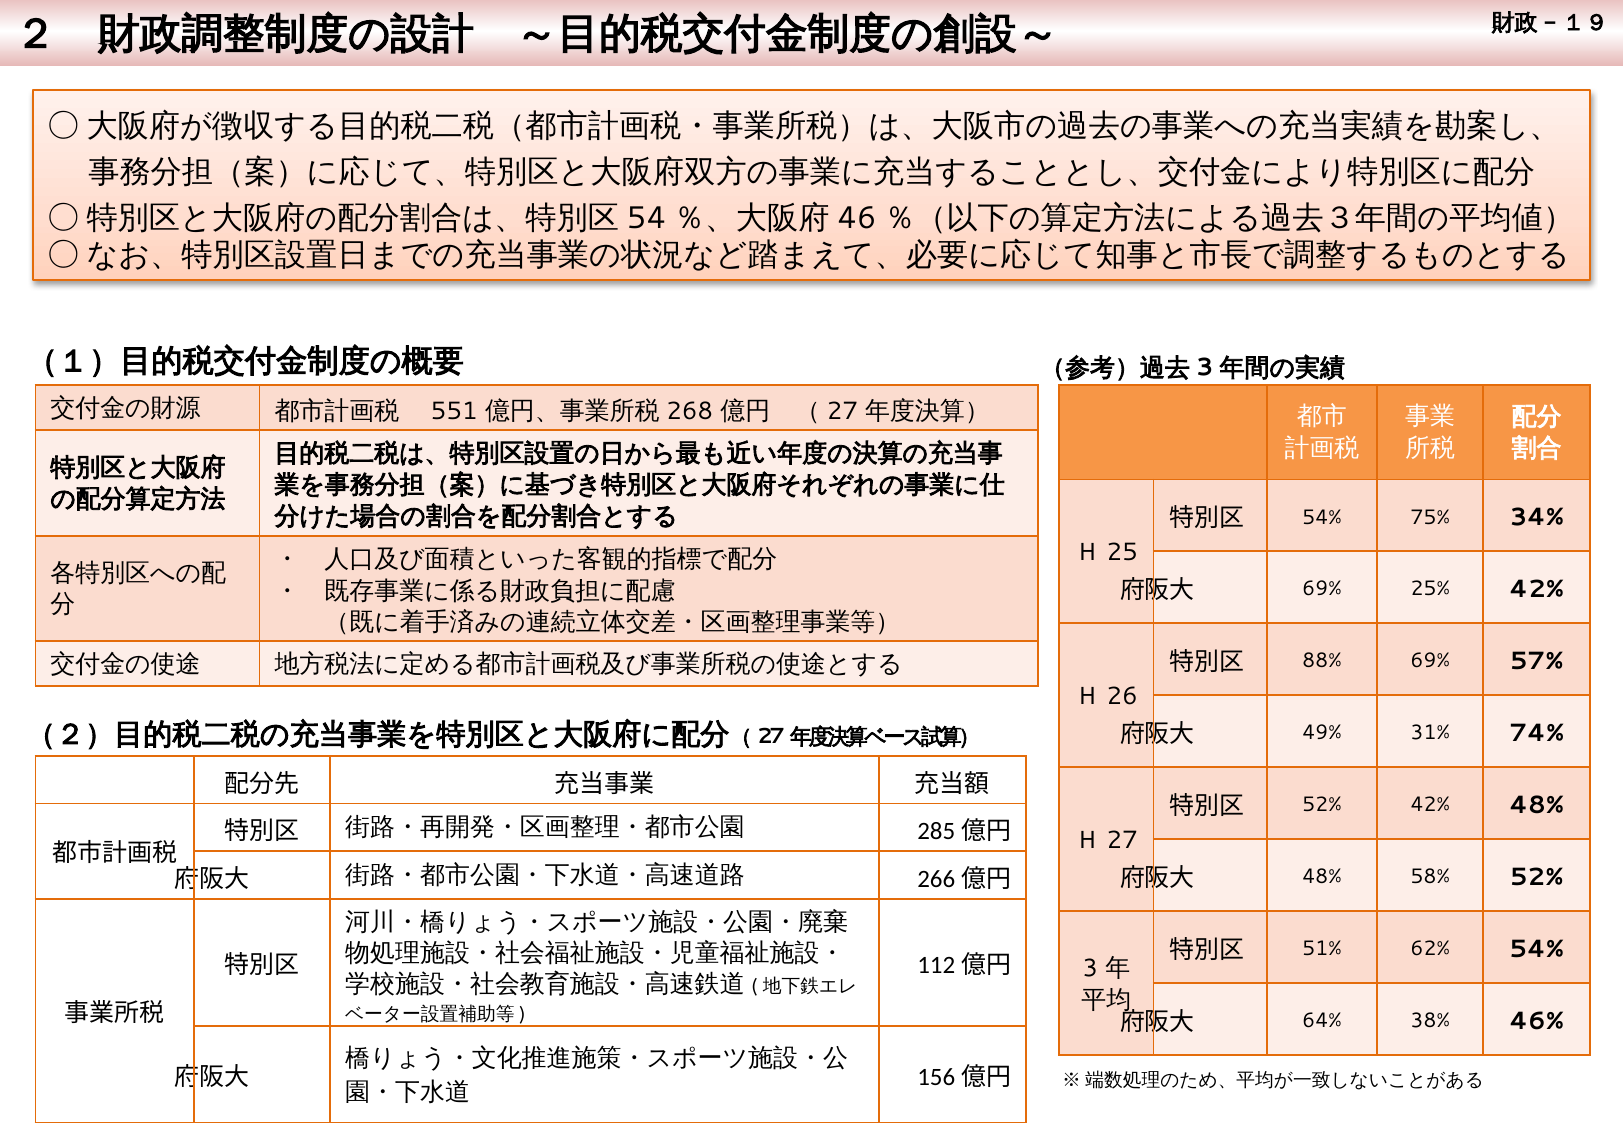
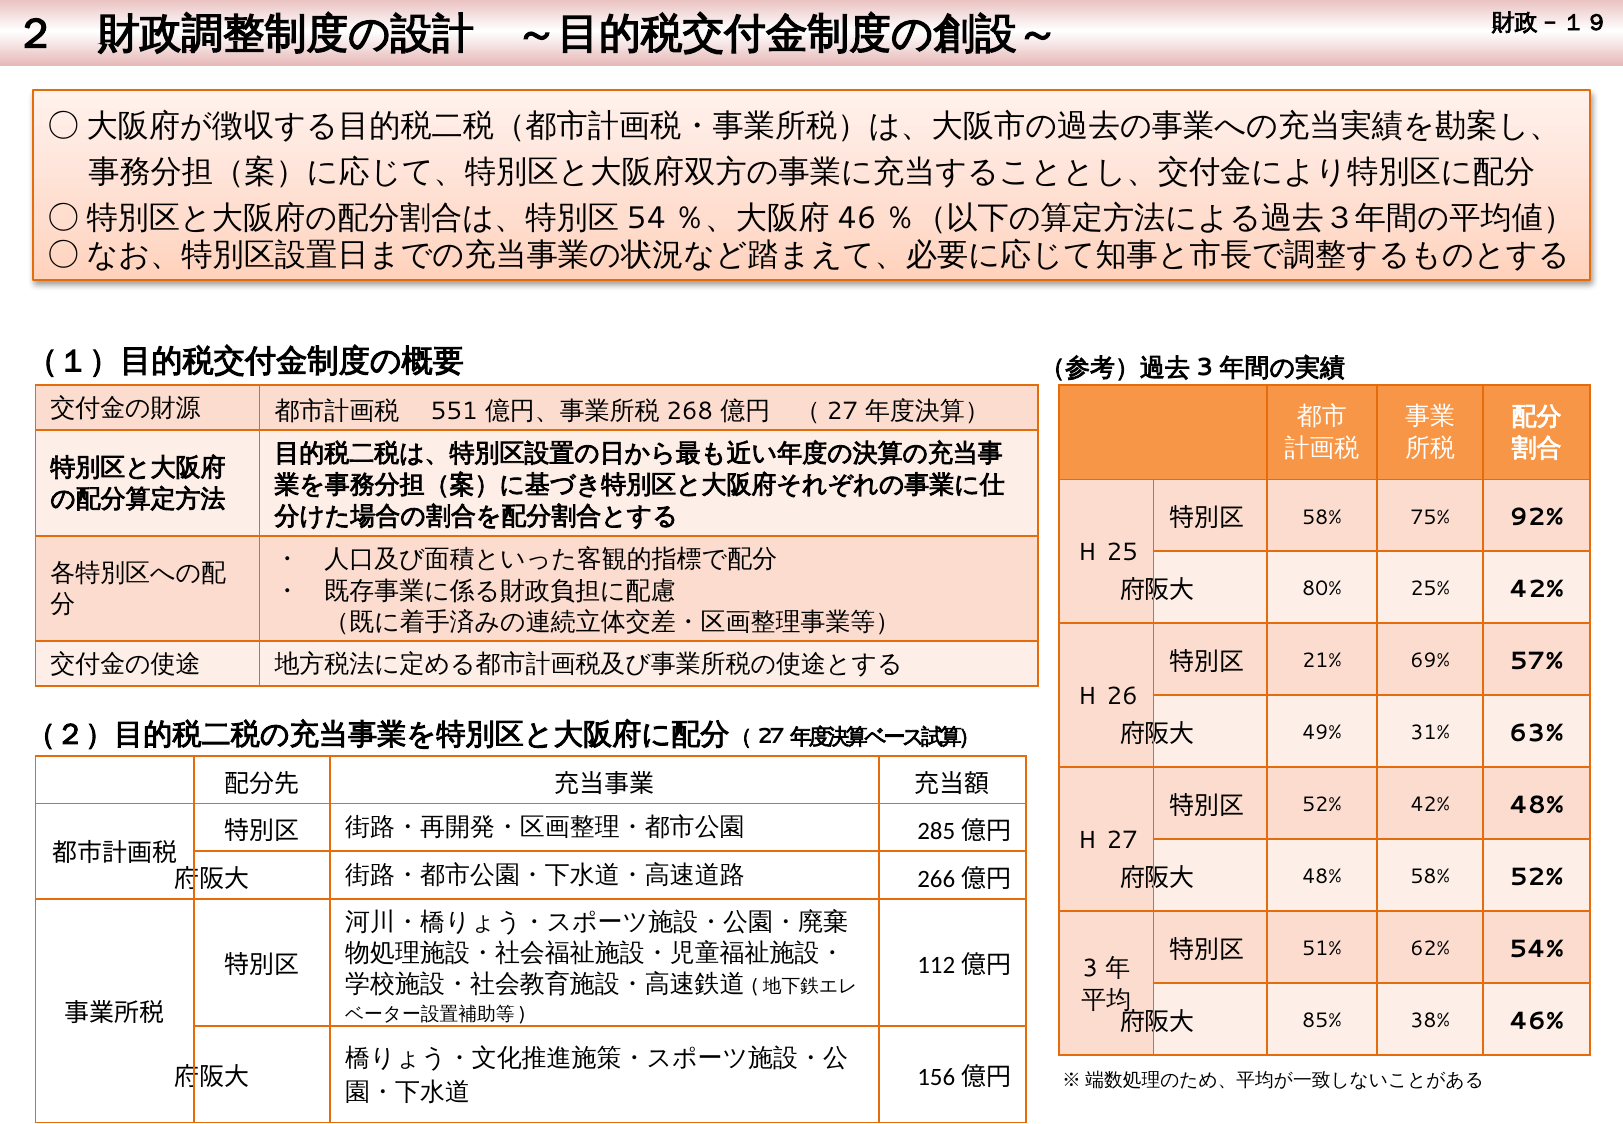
54% at (1322, 517): 54% -> 58%
34%: 34% -> 92%
69% at (1322, 589): 69% -> 80%
88%: 88% -> 21%
74%: 74% -> 63%
64%: 64% -> 85%
